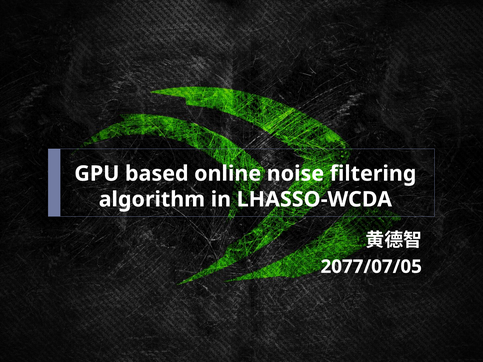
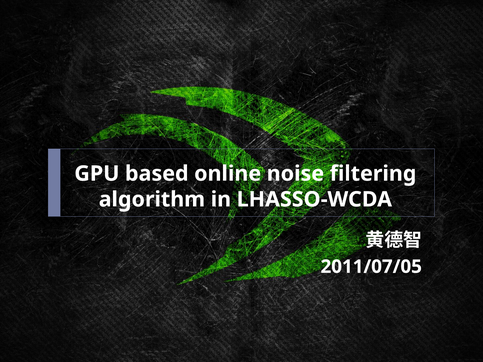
2077/07/05: 2077/07/05 -> 2011/07/05
